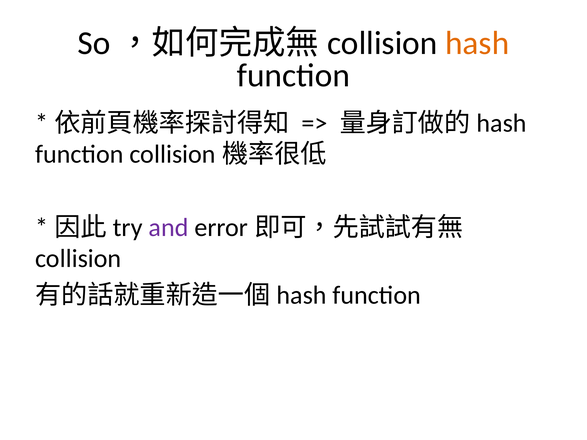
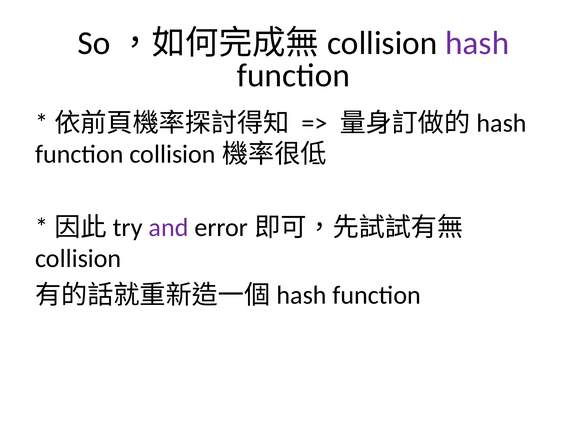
hash colour: orange -> purple
